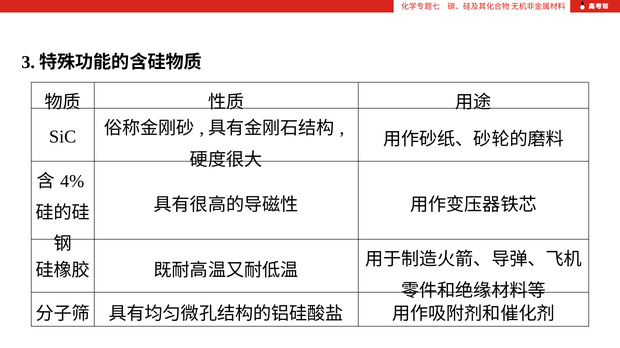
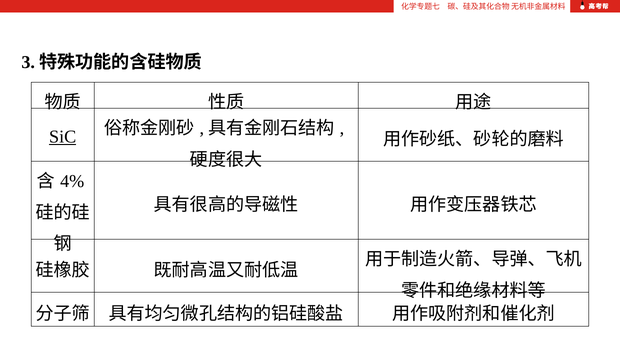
SiC underline: none -> present
